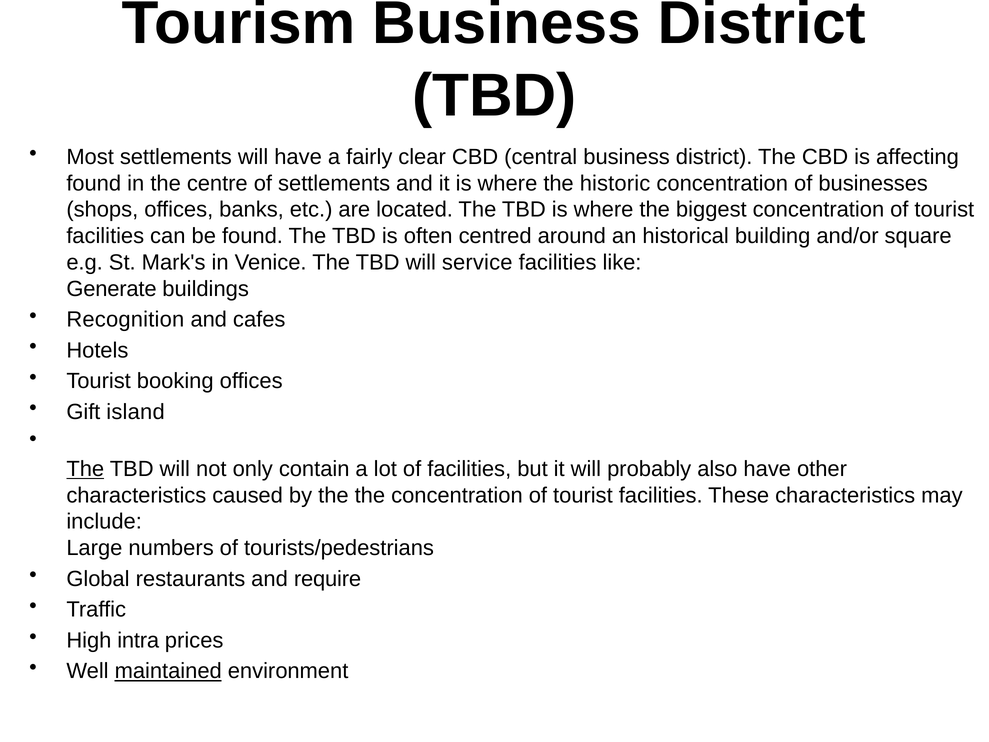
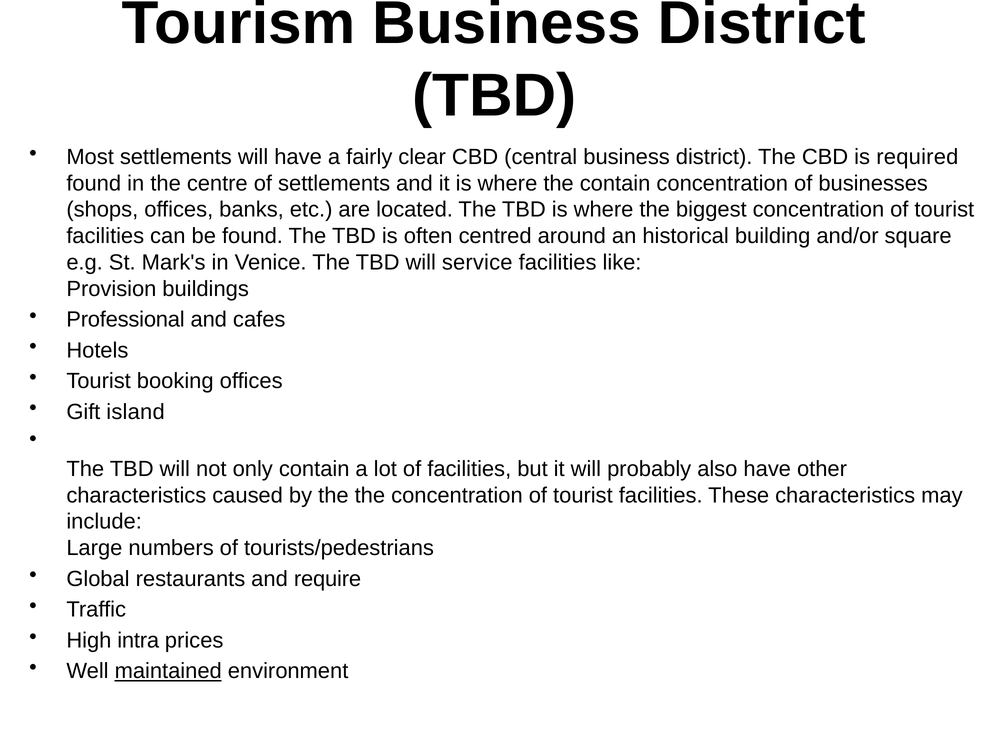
affecting: affecting -> required
the historic: historic -> contain
Generate: Generate -> Provision
Recognition: Recognition -> Professional
The at (85, 469) underline: present -> none
